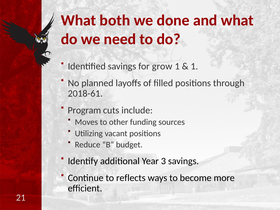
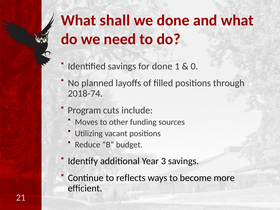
both: both -> shall
for grow: grow -> done
1 at (194, 66): 1 -> 0
2018-61: 2018-61 -> 2018-74
